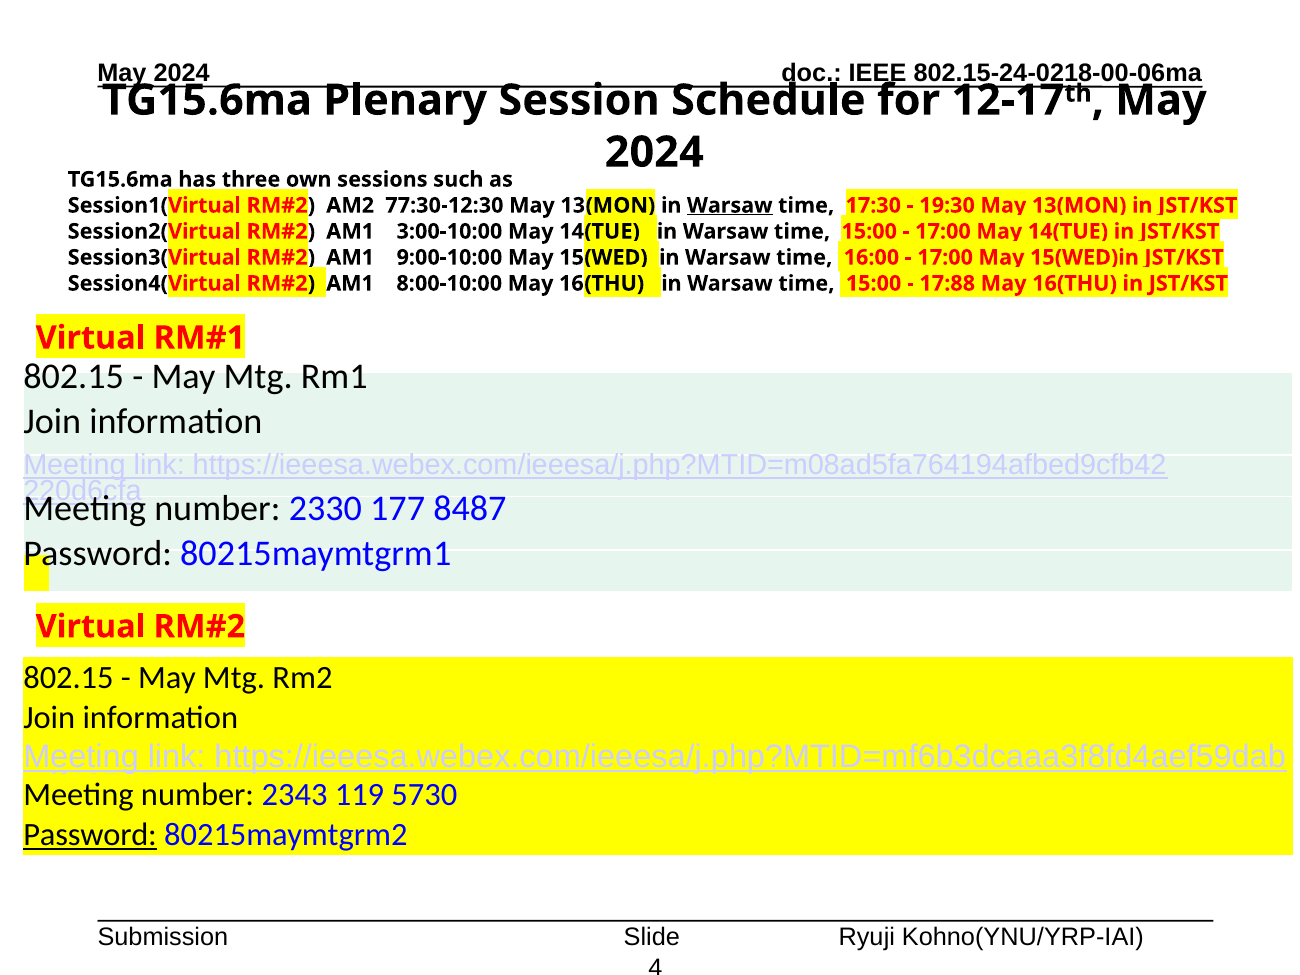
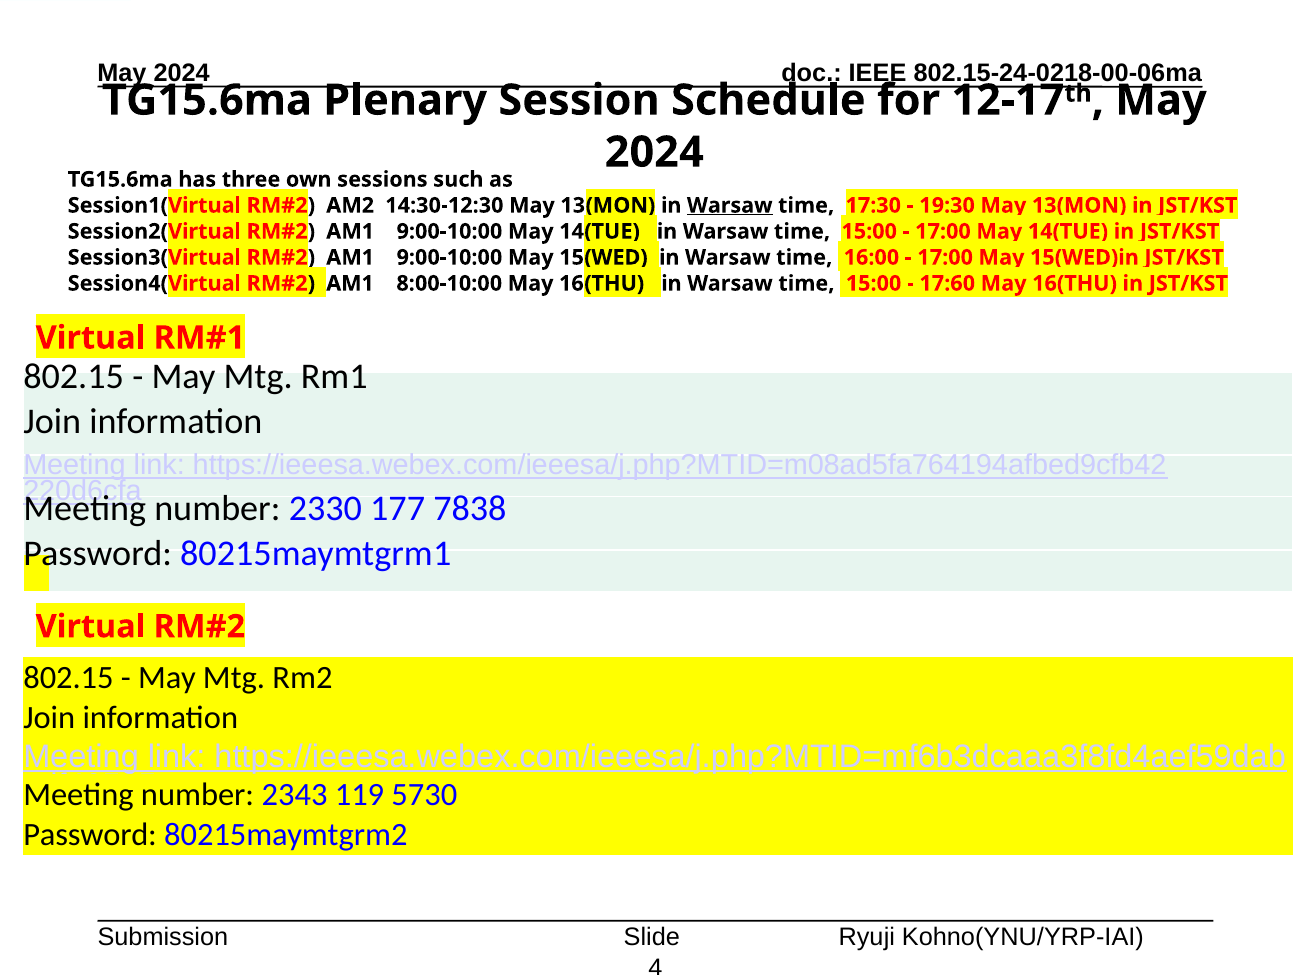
77:30-12:30: 77:30-12:30 -> 14:30-12:30
3:00-10:00 at (449, 231): 3:00-10:00 -> 9:00-10:00
17:88: 17:88 -> 17:60
8487: 8487 -> 7838
Password at (90, 835) underline: present -> none
